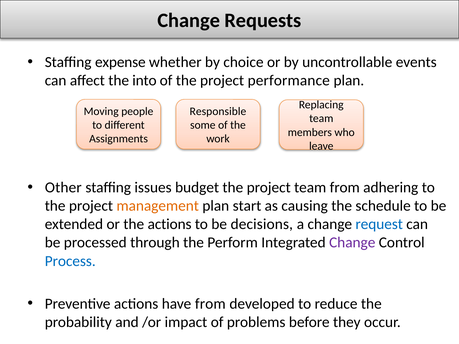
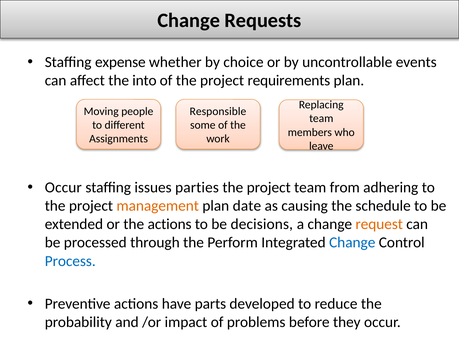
performance: performance -> requirements
Other at (63, 188): Other -> Occur
budget: budget -> parties
start: start -> date
request colour: blue -> orange
Change at (352, 243) colour: purple -> blue
have from: from -> parts
